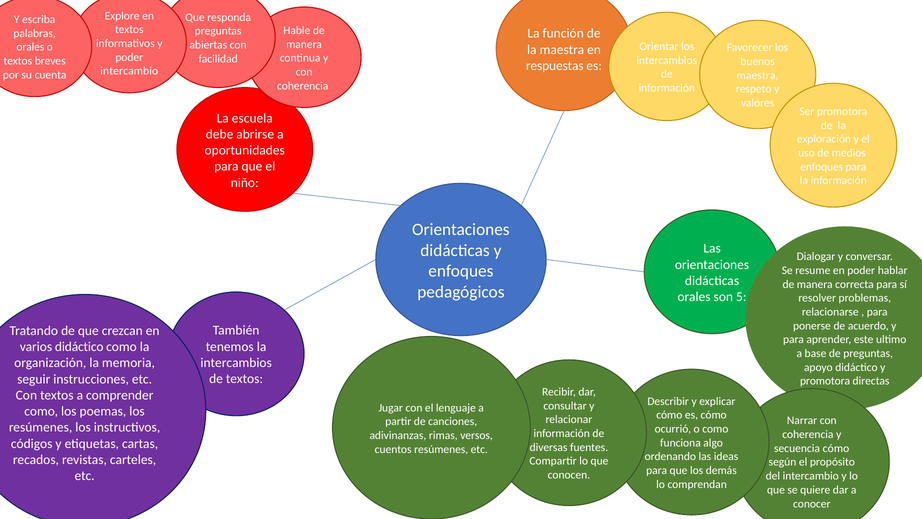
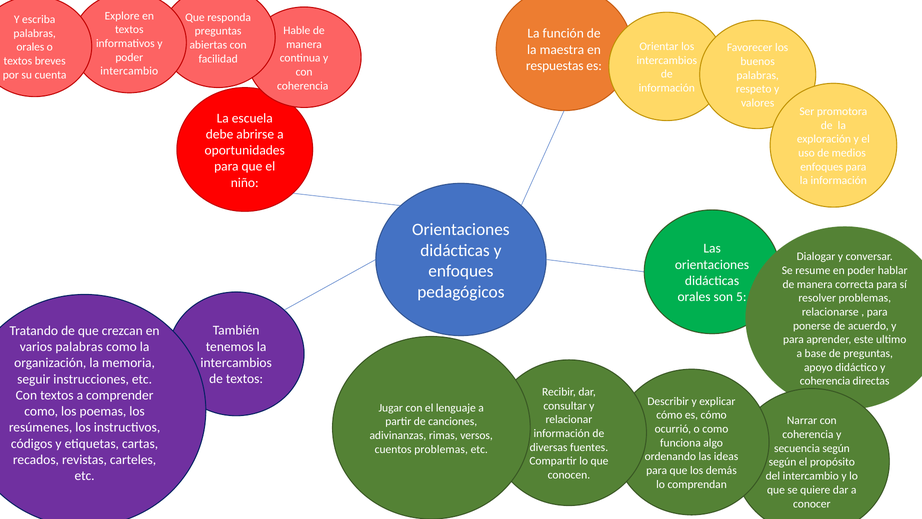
maestra at (758, 75): maestra -> palabras
varios didáctico: didáctico -> palabras
promotora at (825, 381): promotora -> coherencia
secuencia cómo: cómo -> según
cuentos resúmenes: resúmenes -> problemas
